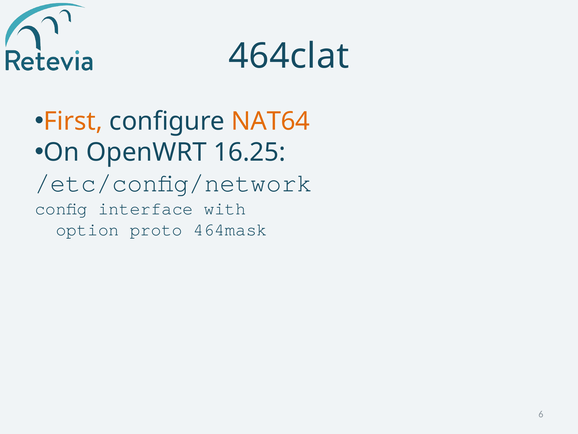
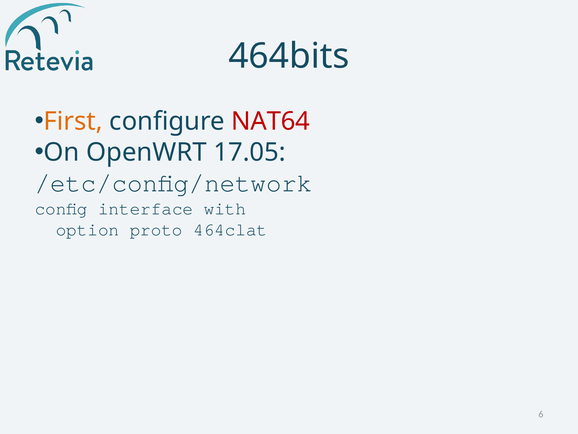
464clat: 464clat -> 464bits
NAT64 colour: orange -> red
16.25: 16.25 -> 17.05
464mask: 464mask -> 464clat
